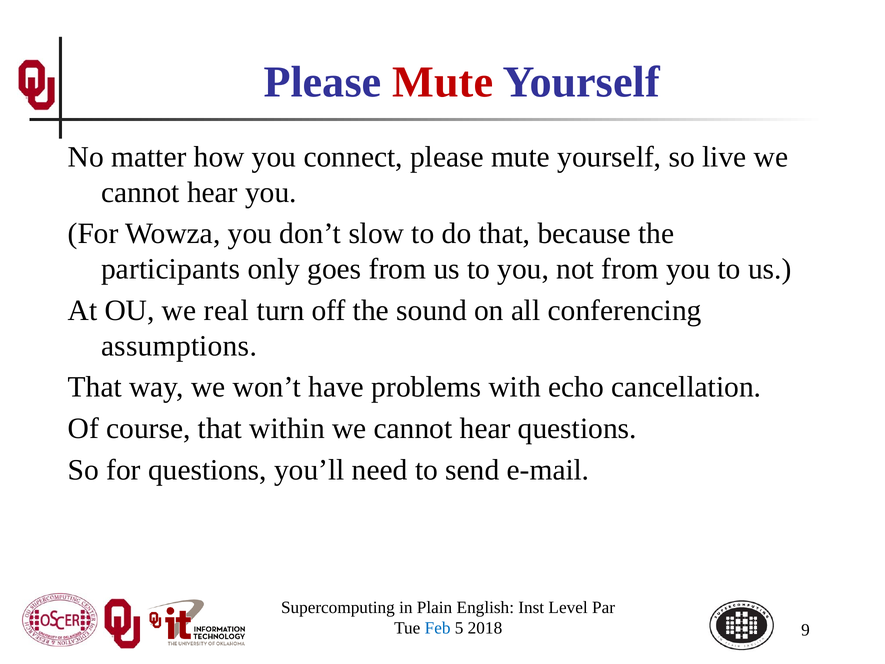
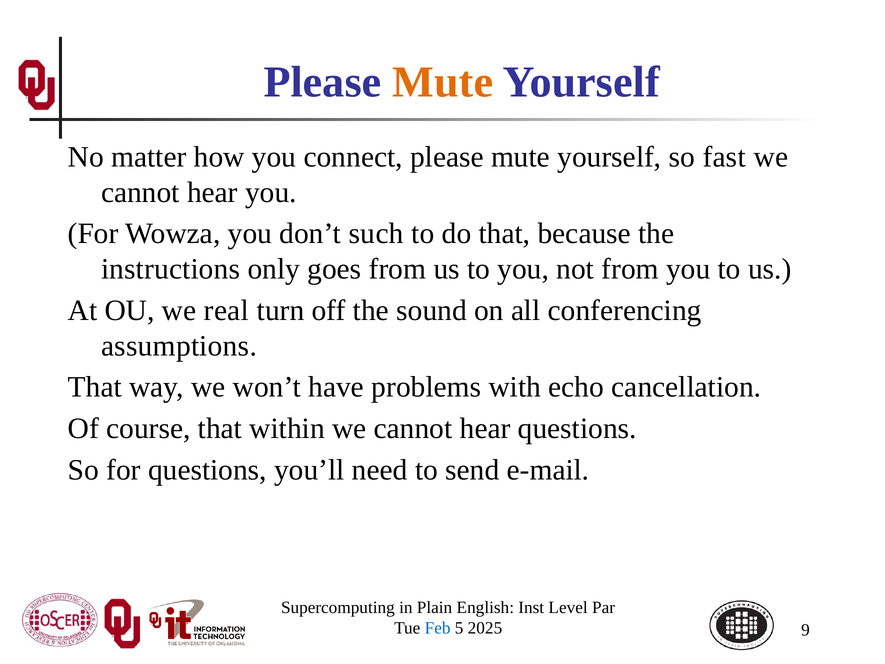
Mute at (443, 82) colour: red -> orange
live: live -> fast
slow: slow -> such
participants: participants -> instructions
2018: 2018 -> 2025
